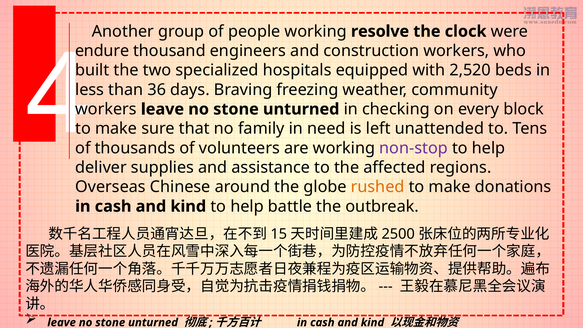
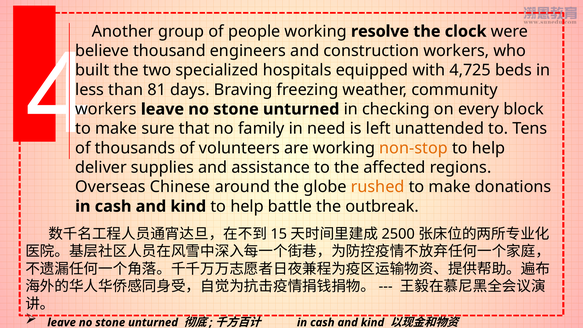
endure: endure -> believe
2,520: 2,520 -> 4,725
36: 36 -> 81
non-stop colour: purple -> orange
